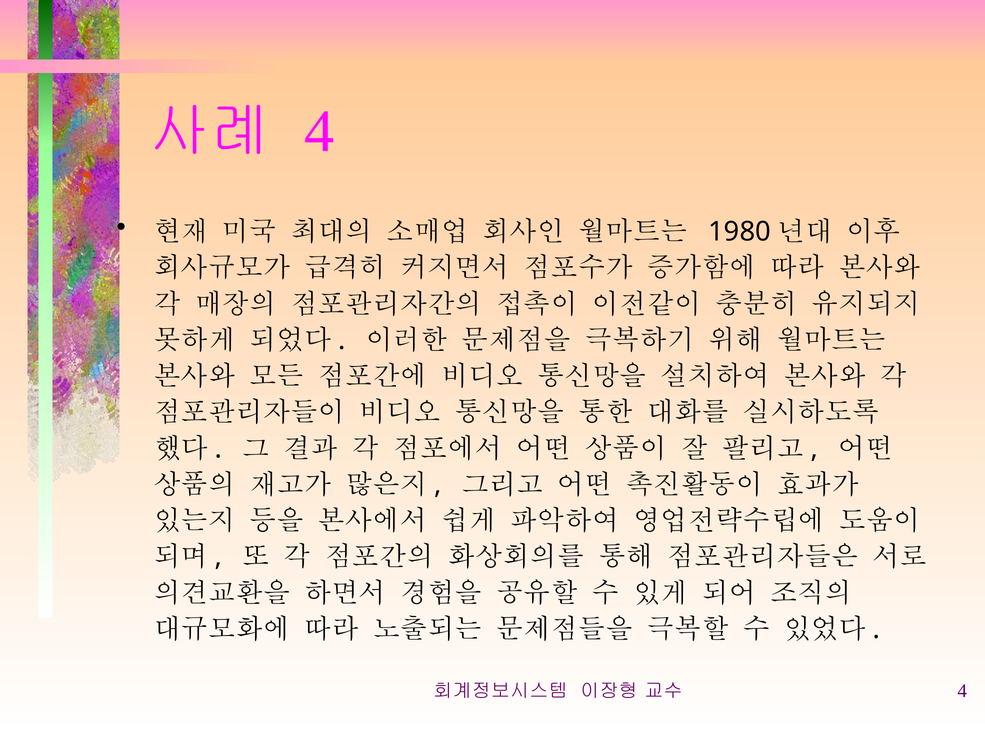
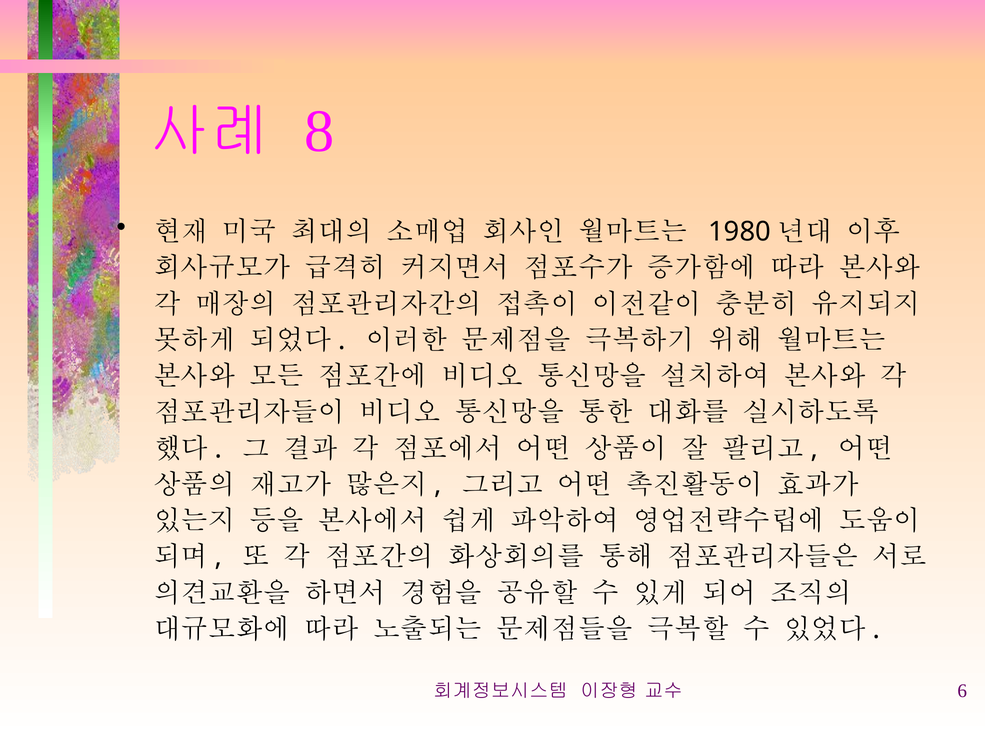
4 at (319, 131): 4 -> 8
4 at (962, 691): 4 -> 6
